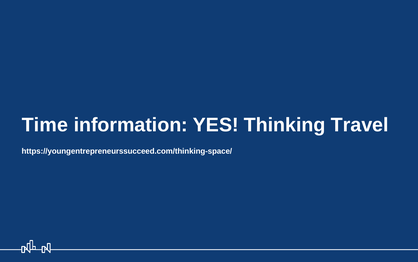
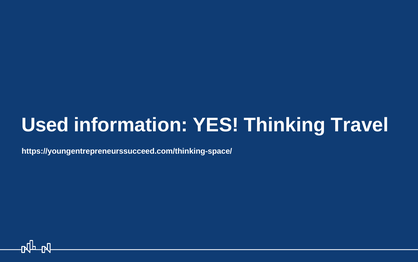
Time: Time -> Used
